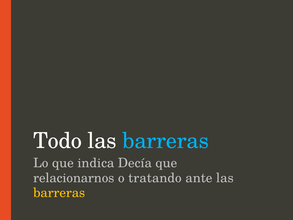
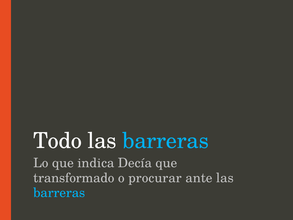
relacionarnos: relacionarnos -> transformado
tratando: tratando -> procurar
barreras at (59, 193) colour: yellow -> light blue
